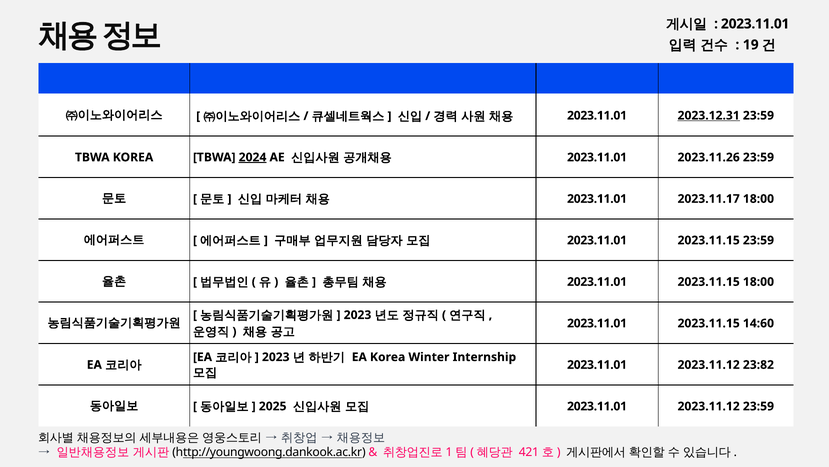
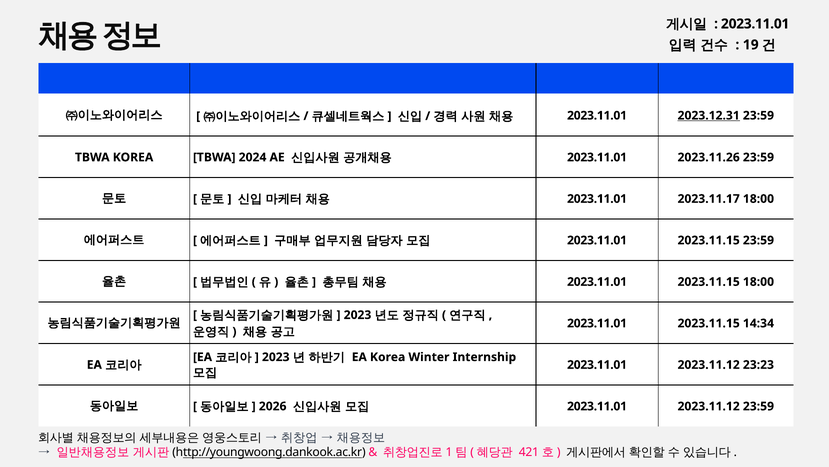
2024 underline: present -> none
14:60: 14:60 -> 14:34
23:82: 23:82 -> 23:23
2025: 2025 -> 2026
